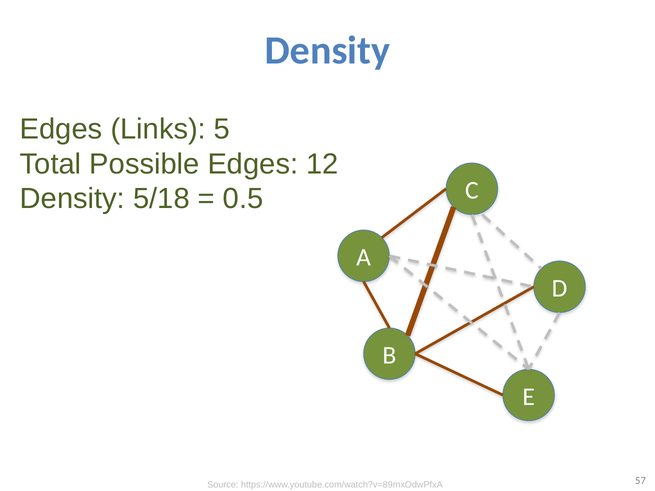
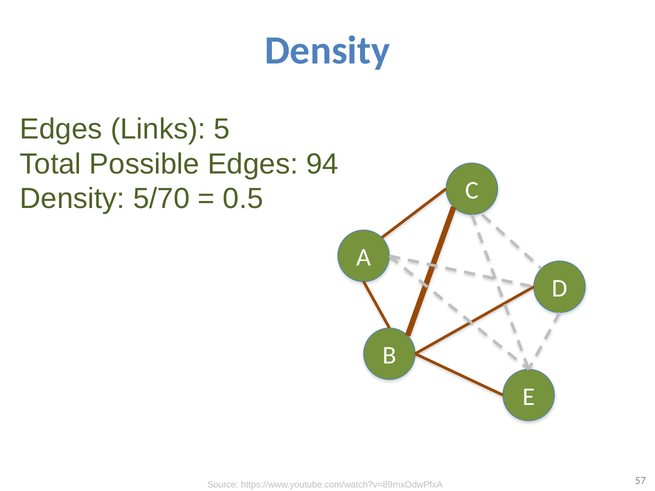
12: 12 -> 94
5/18: 5/18 -> 5/70
